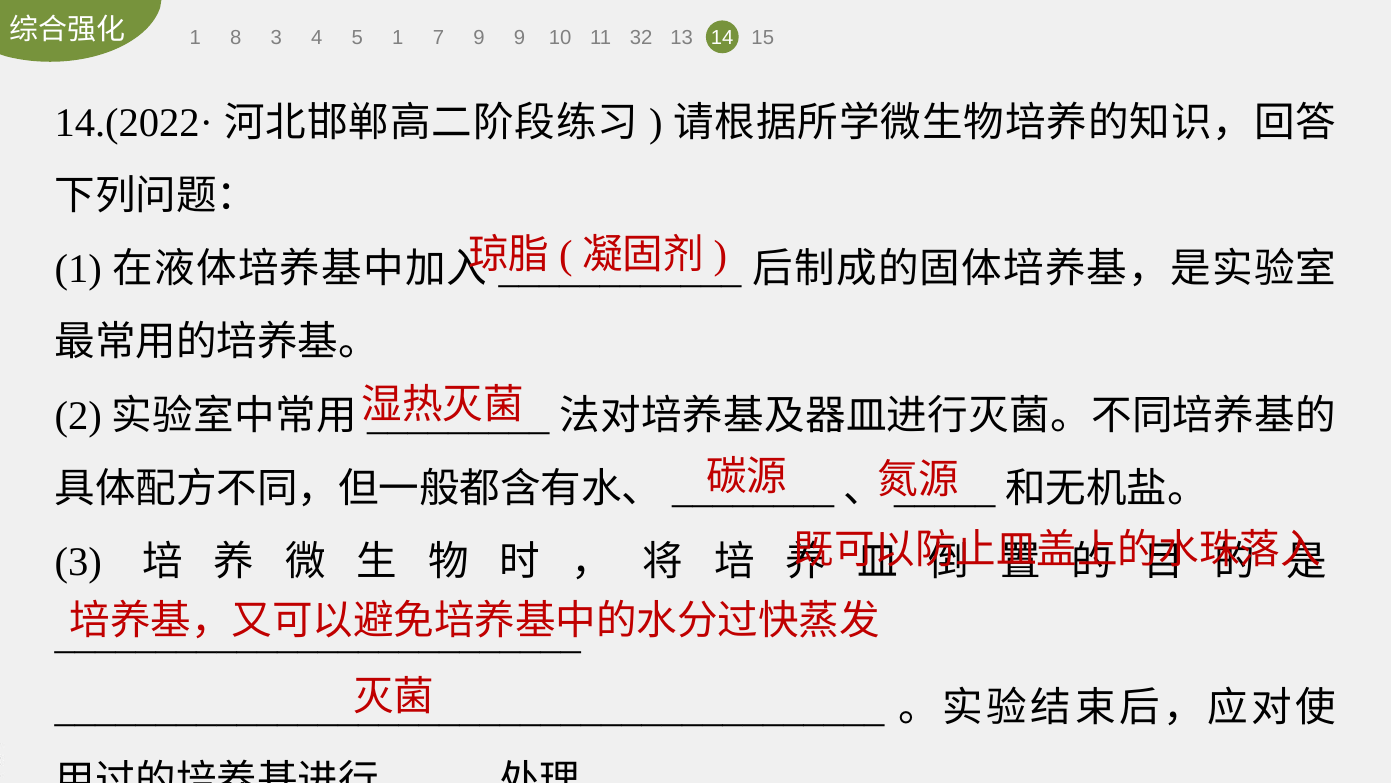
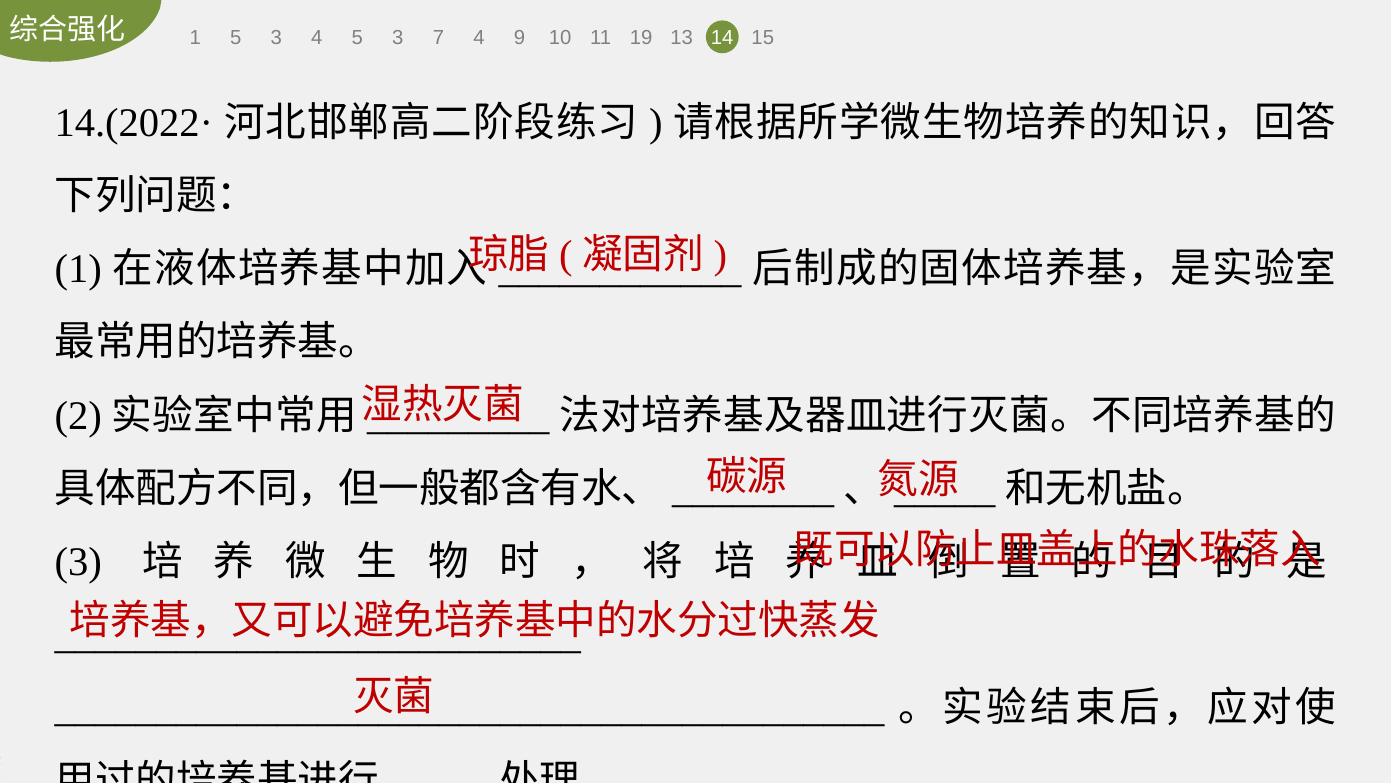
1 8: 8 -> 5
4 5 1: 1 -> 3
7 9: 9 -> 4
32: 32 -> 19
